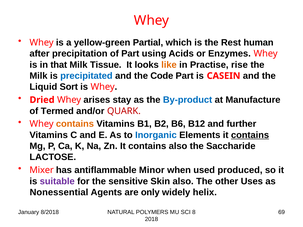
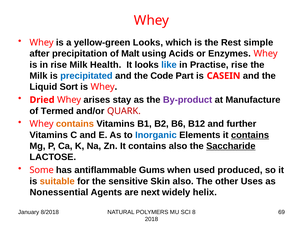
yellow-green Partial: Partial -> Looks
human: human -> simple
of Part: Part -> Malt
in that: that -> rise
Tissue: Tissue -> Health
like colour: orange -> blue
By-product colour: blue -> purple
Saccharide underline: none -> present
Mixer: Mixer -> Some
Minor: Minor -> Gums
suitable colour: purple -> orange
only: only -> next
